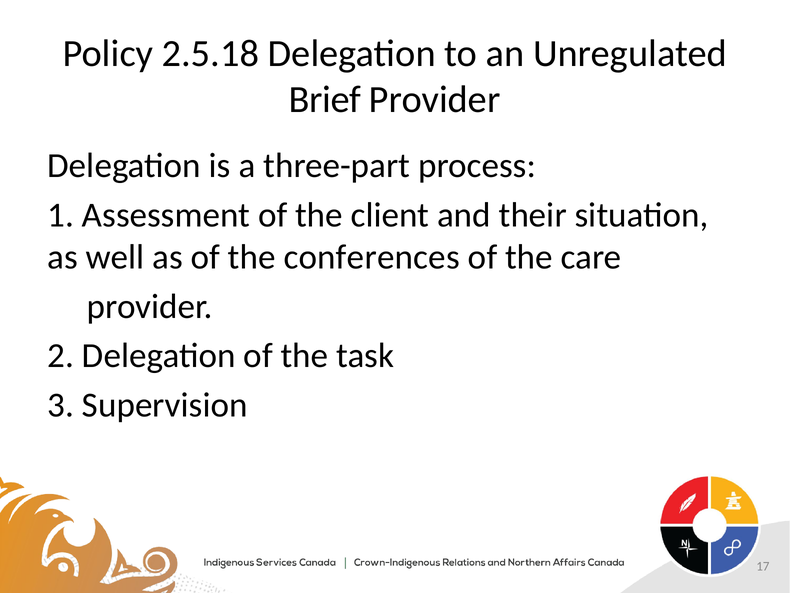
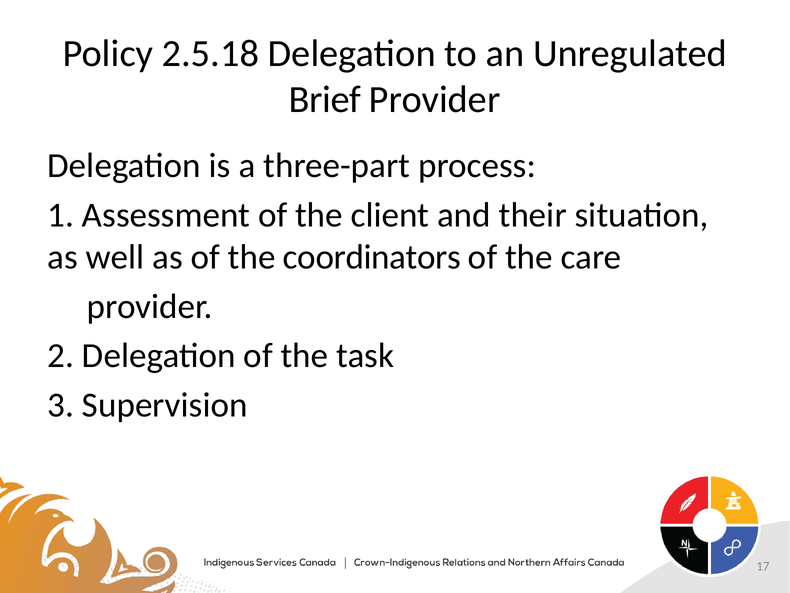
conferences: conferences -> coordinators
